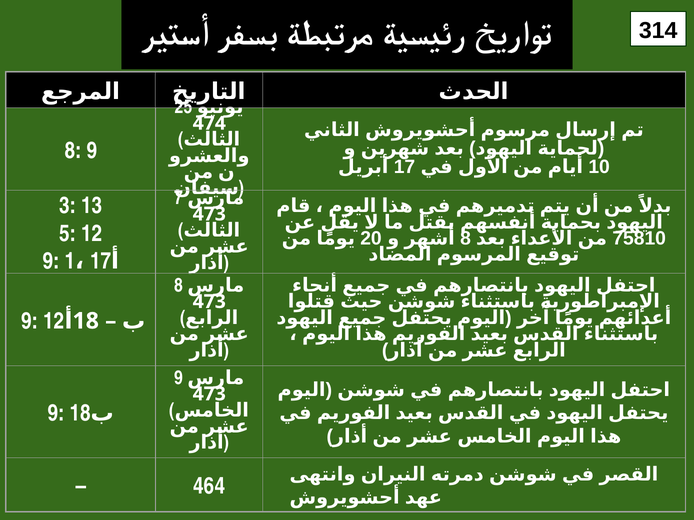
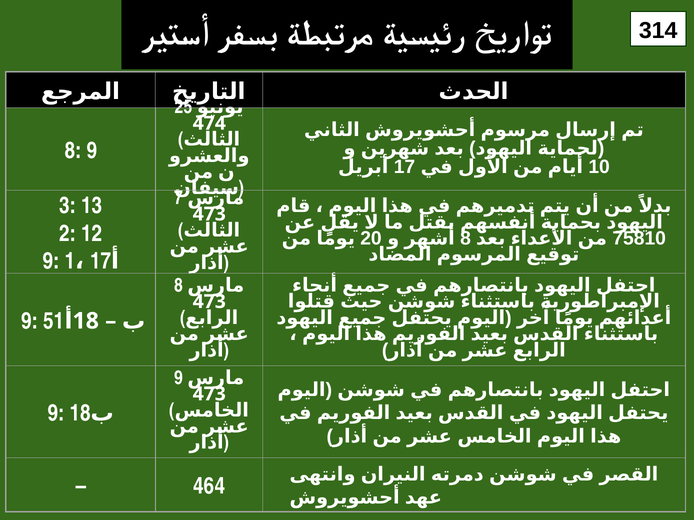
5: 5 -> 2
9 12: 12 -> 51
